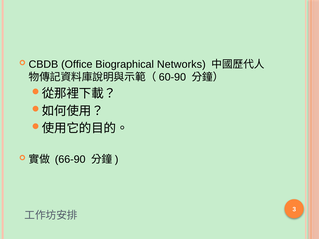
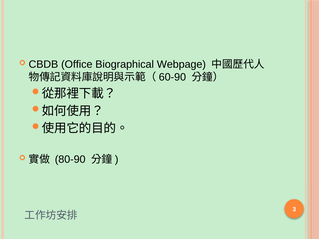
Networks: Networks -> Webpage
66-90: 66-90 -> 80-90
